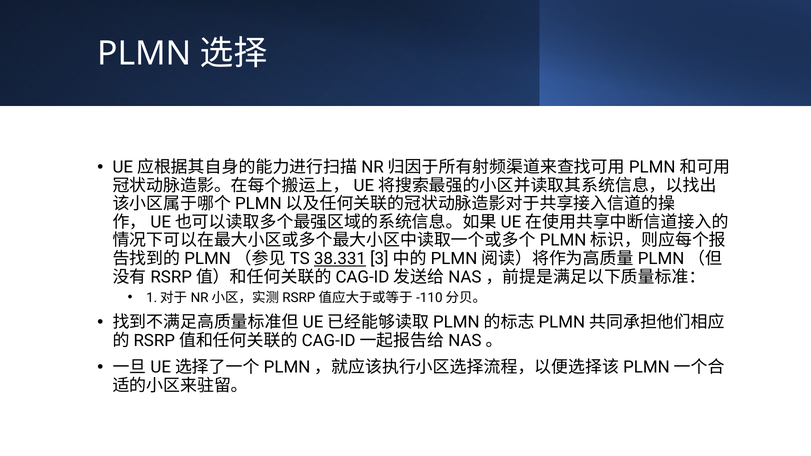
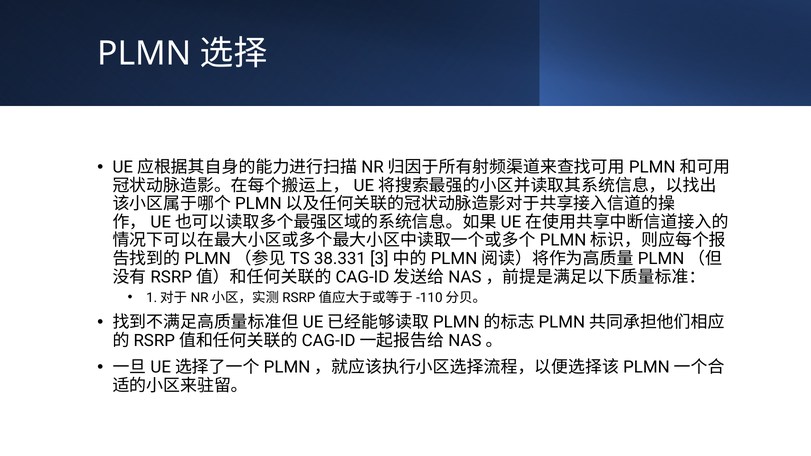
38.331 underline: present -> none
